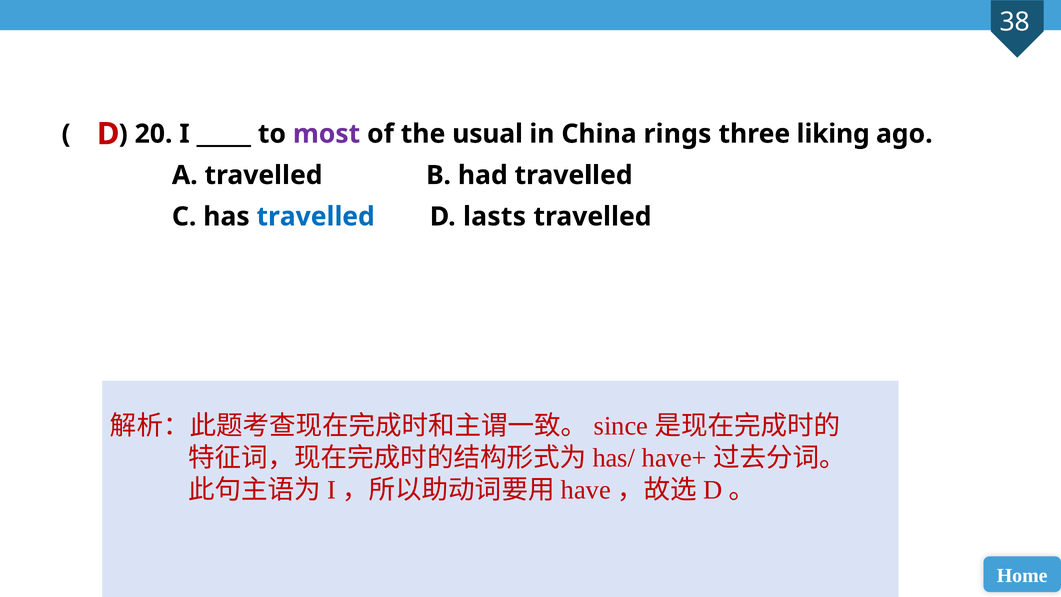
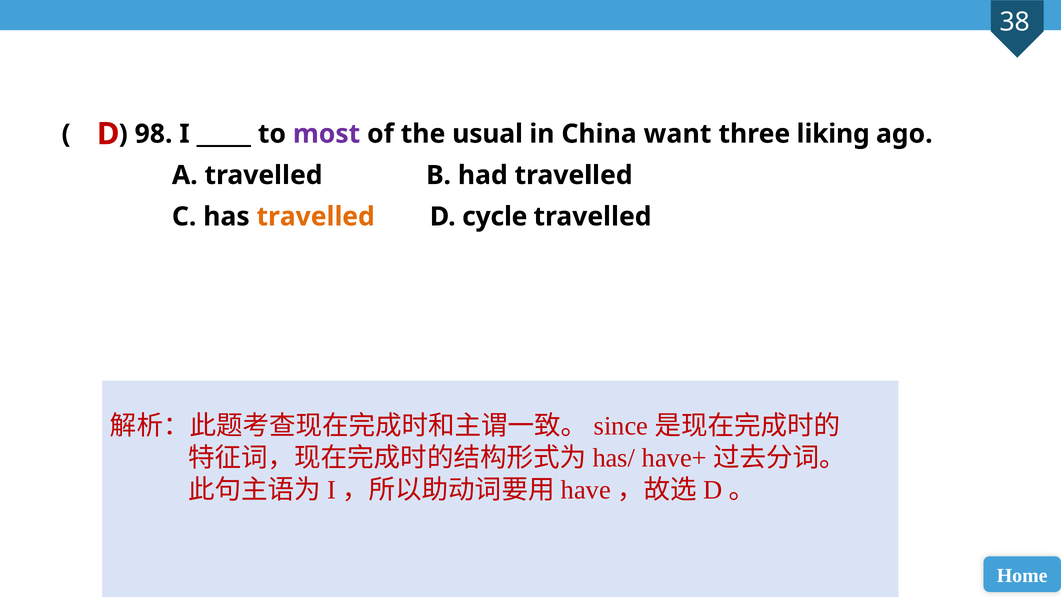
20: 20 -> 98
rings: rings -> want
travelled at (316, 217) colour: blue -> orange
lasts: lasts -> cycle
